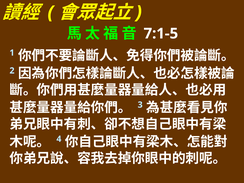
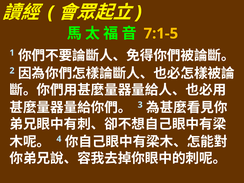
7:1-5 colour: white -> yellow
